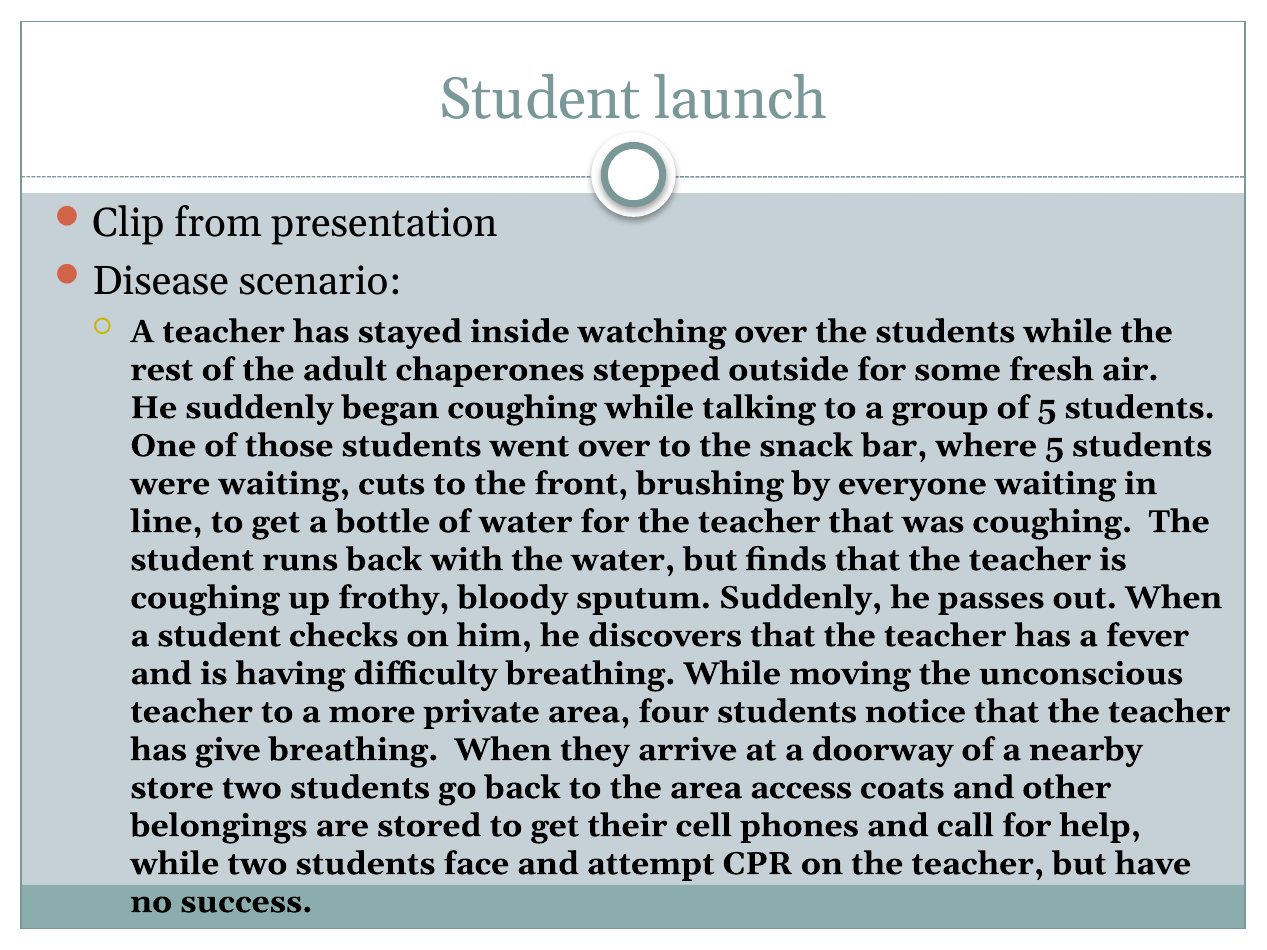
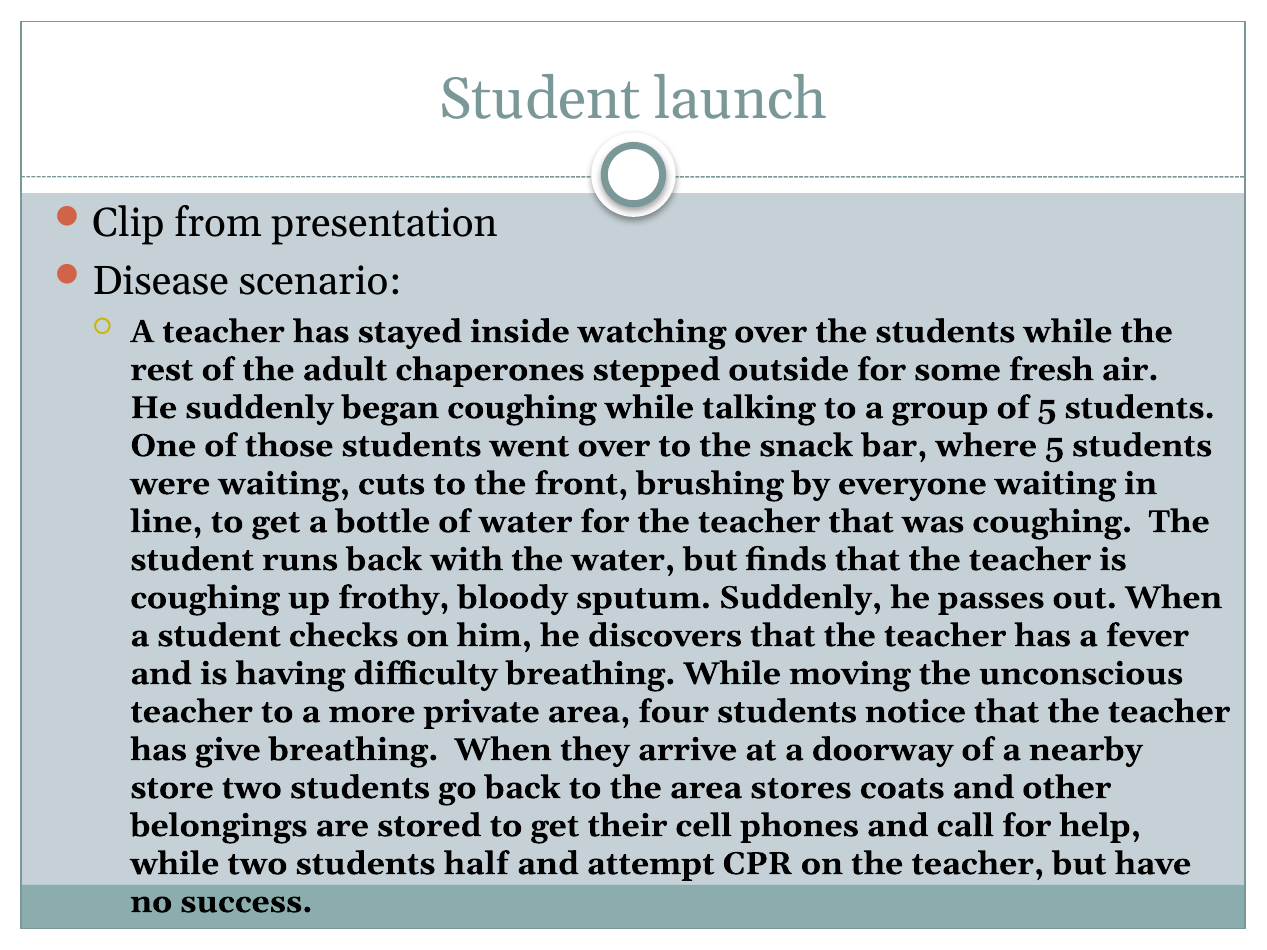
access: access -> stores
face: face -> half
